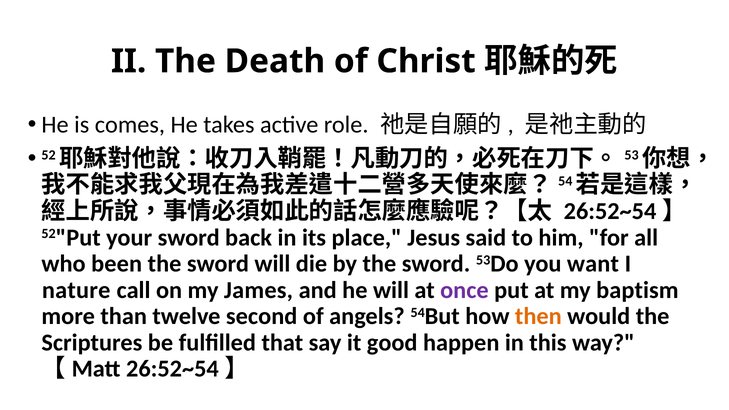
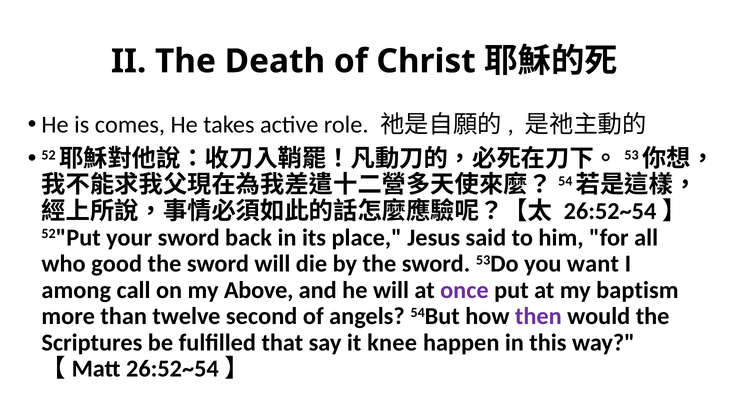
been: been -> good
nature: nature -> among
James: James -> Above
then colour: orange -> purple
good: good -> knee
